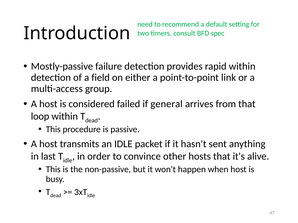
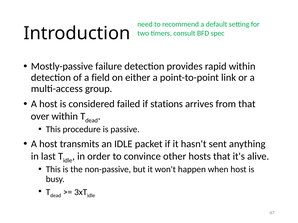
general: general -> stations
loop: loop -> over
